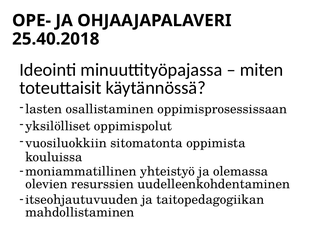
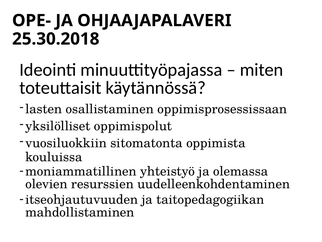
25.40.2018: 25.40.2018 -> 25.30.2018
